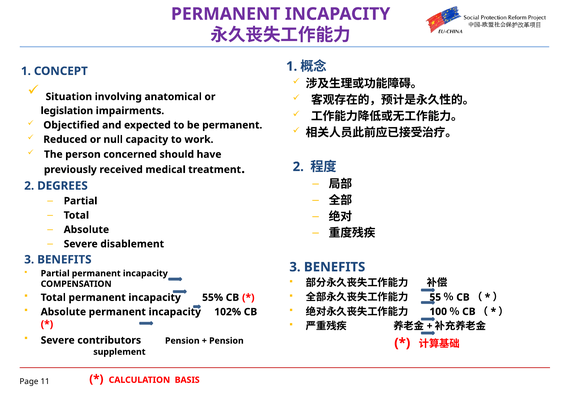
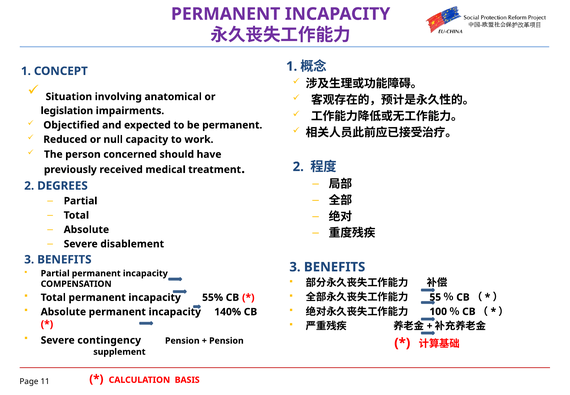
102%: 102% -> 140%
contributors: contributors -> contingency
